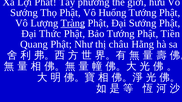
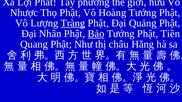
Sướng at (24, 13): Sướng -> Nhược
Huống: Huống -> Hoàng
Đại Sướng: Sướng -> Quảng
Thức: Thức -> Nhân
Bảo underline: none -> present
